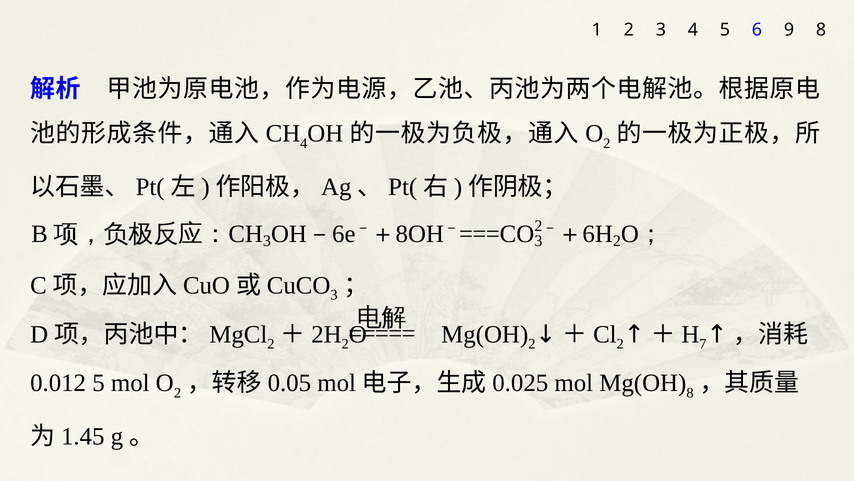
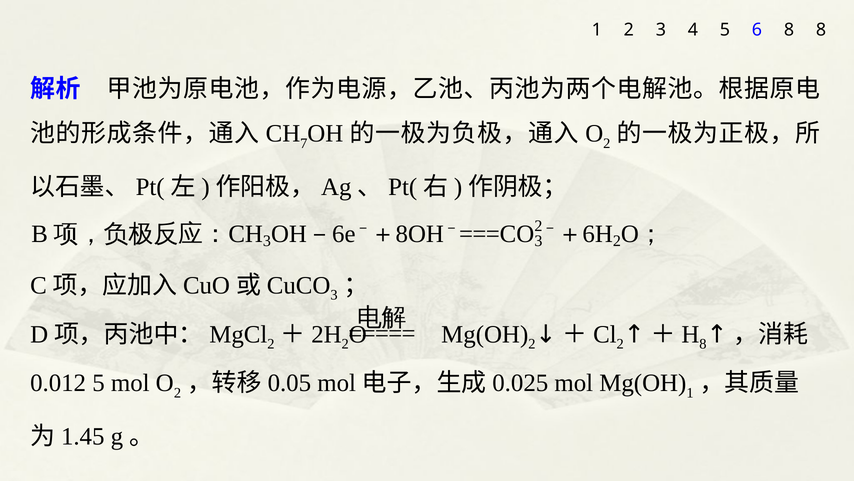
6 9: 9 -> 8
4 at (304, 143): 4 -> 7
7 at (703, 344): 7 -> 8
8 at (690, 393): 8 -> 1
